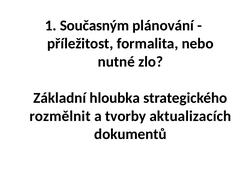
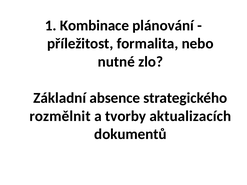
Současným: Současným -> Kombinace
hloubka: hloubka -> absence
